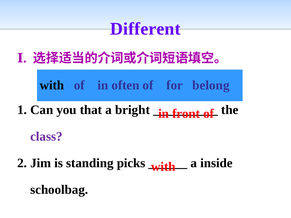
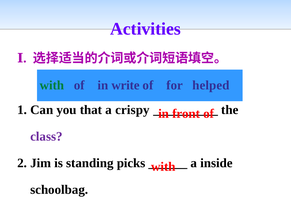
Different: Different -> Activities
with at (52, 85) colour: black -> green
often: often -> write
belong: belong -> helped
bright: bright -> crispy
